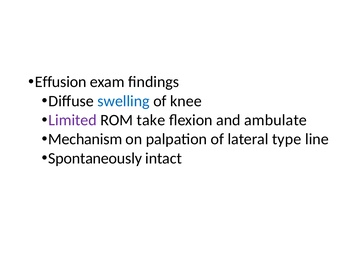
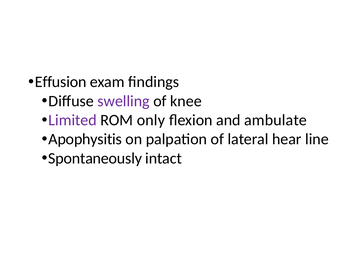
swelling colour: blue -> purple
take: take -> only
Mechanism: Mechanism -> Apophysitis
type: type -> hear
